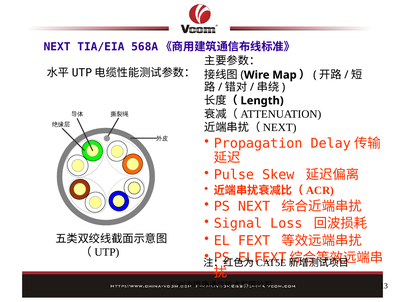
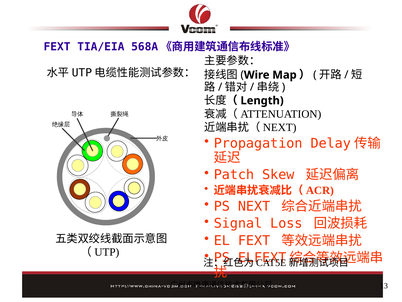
NEXT at (57, 47): NEXT -> FEXT
Pulse: Pulse -> Patch
